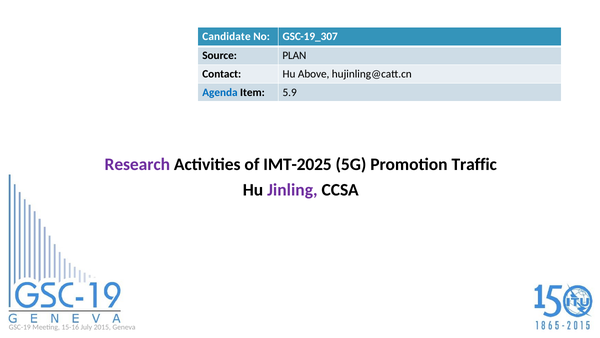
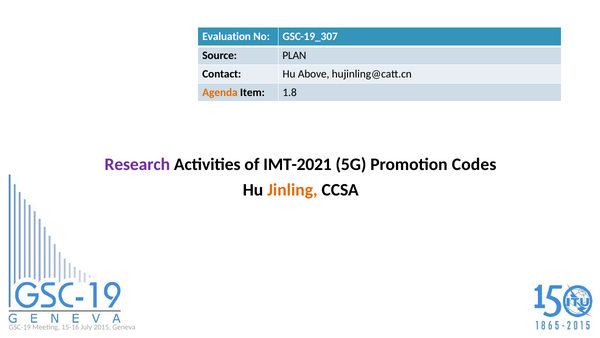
Candidate: Candidate -> Evaluation
Agenda colour: blue -> orange
5.9: 5.9 -> 1.8
IMT-2025: IMT-2025 -> IMT-2021
Traffic: Traffic -> Codes
Jinling colour: purple -> orange
